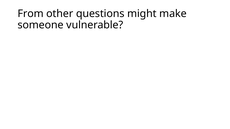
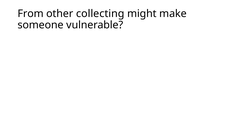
questions: questions -> collecting
